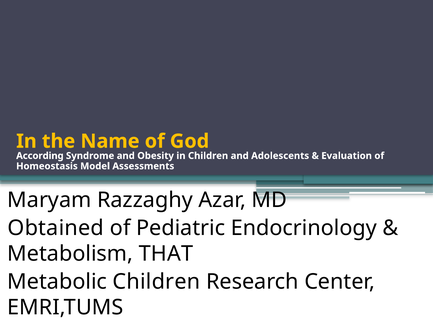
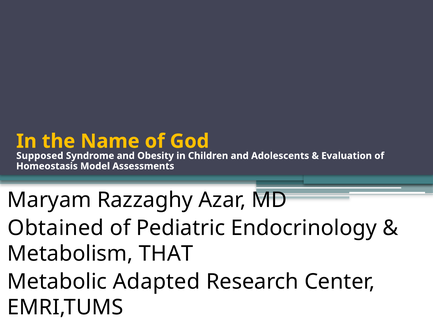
According: According -> Supposed
Metabolic Children: Children -> Adapted
